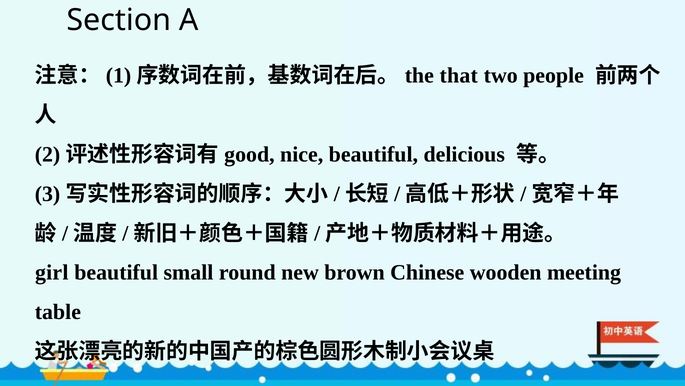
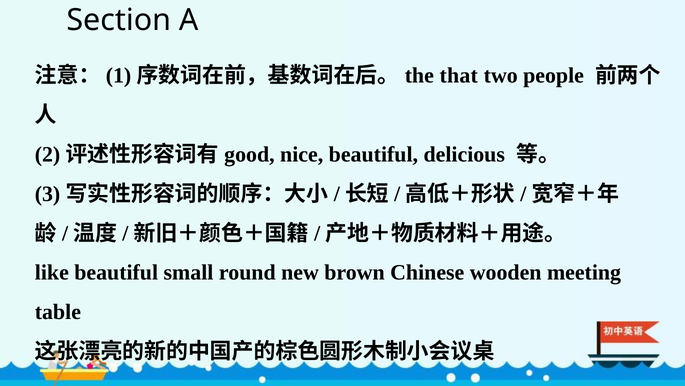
girl: girl -> like
